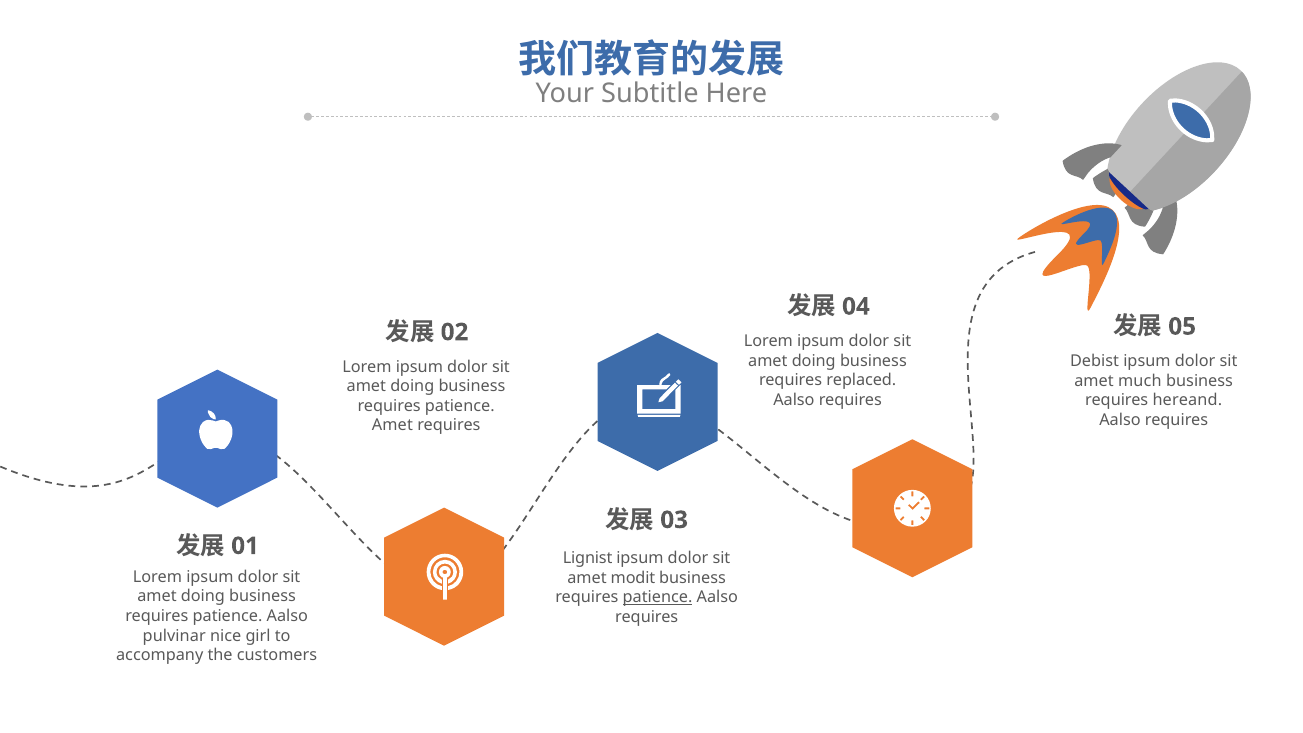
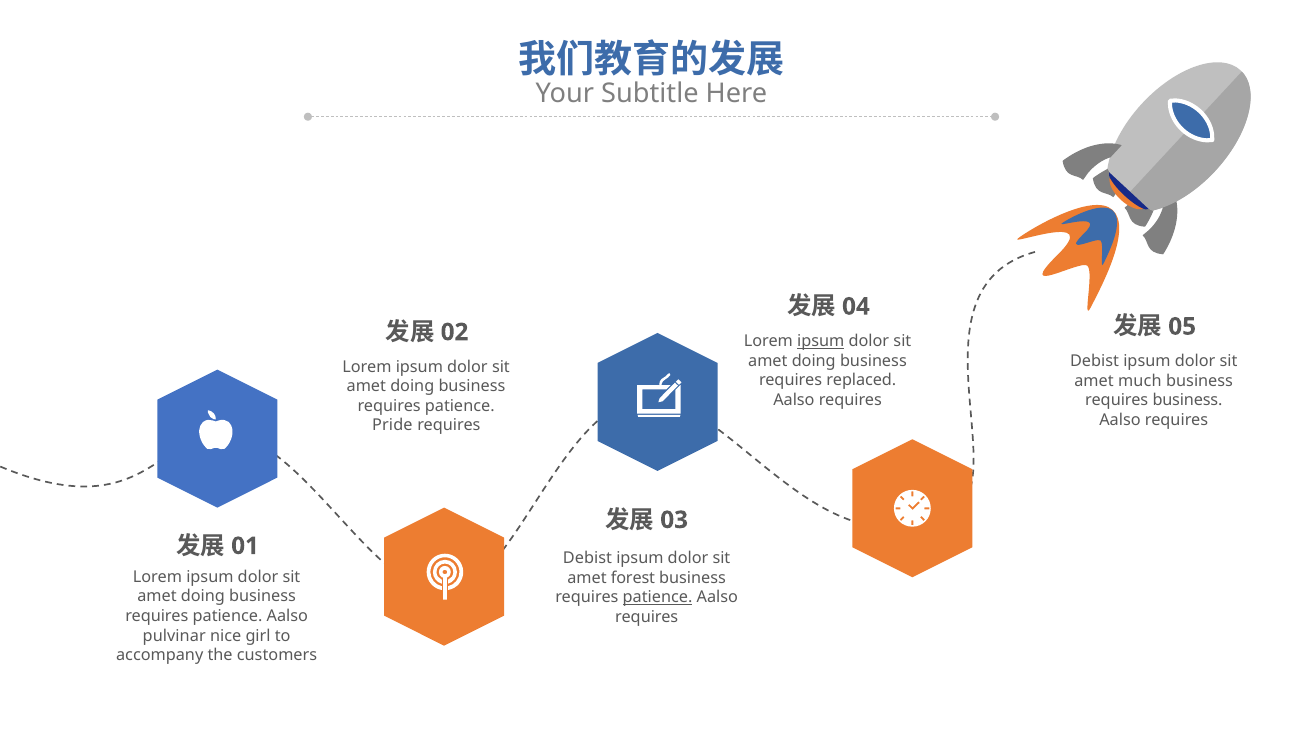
ipsum at (821, 341) underline: none -> present
requires hereand: hereand -> business
Amet at (392, 425): Amet -> Pride
Lignist at (588, 558): Lignist -> Debist
modit: modit -> forest
